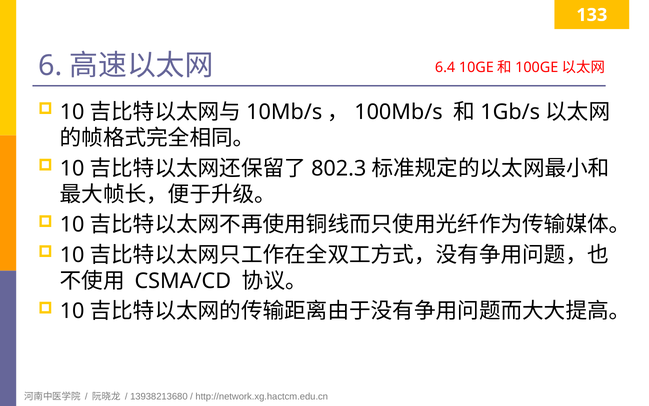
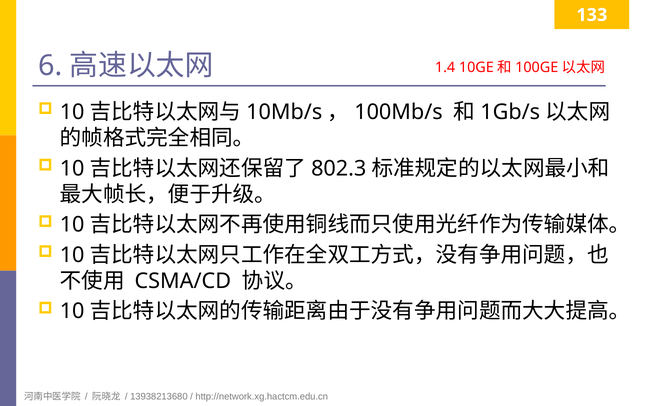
6.4: 6.4 -> 1.4
